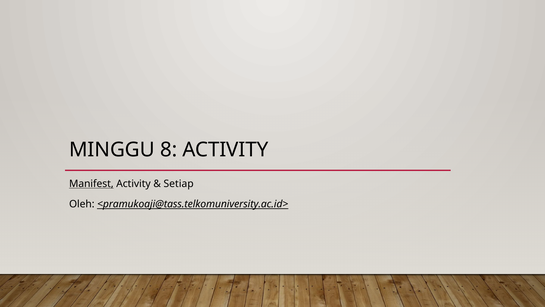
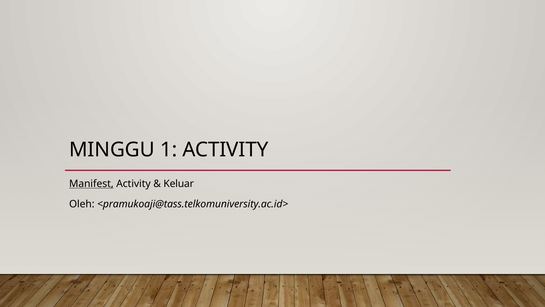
8: 8 -> 1
Setiap: Setiap -> Keluar
<pramukoaji@tass.telkomuniversity.ac.id> underline: present -> none
